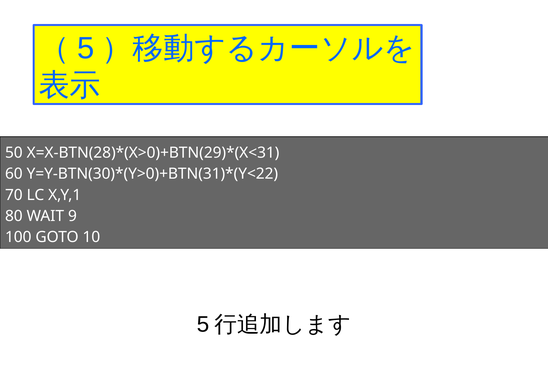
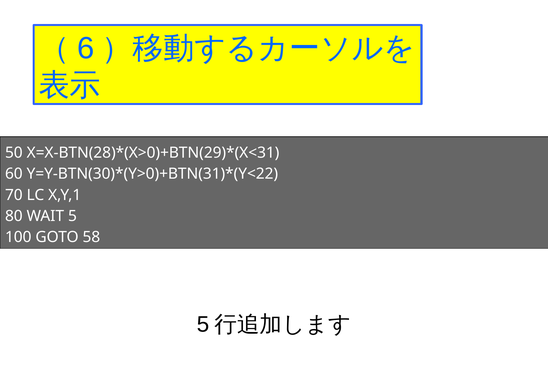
5 at (86, 48): 5 -> 6
WAIT 9: 9 -> 5
10: 10 -> 58
